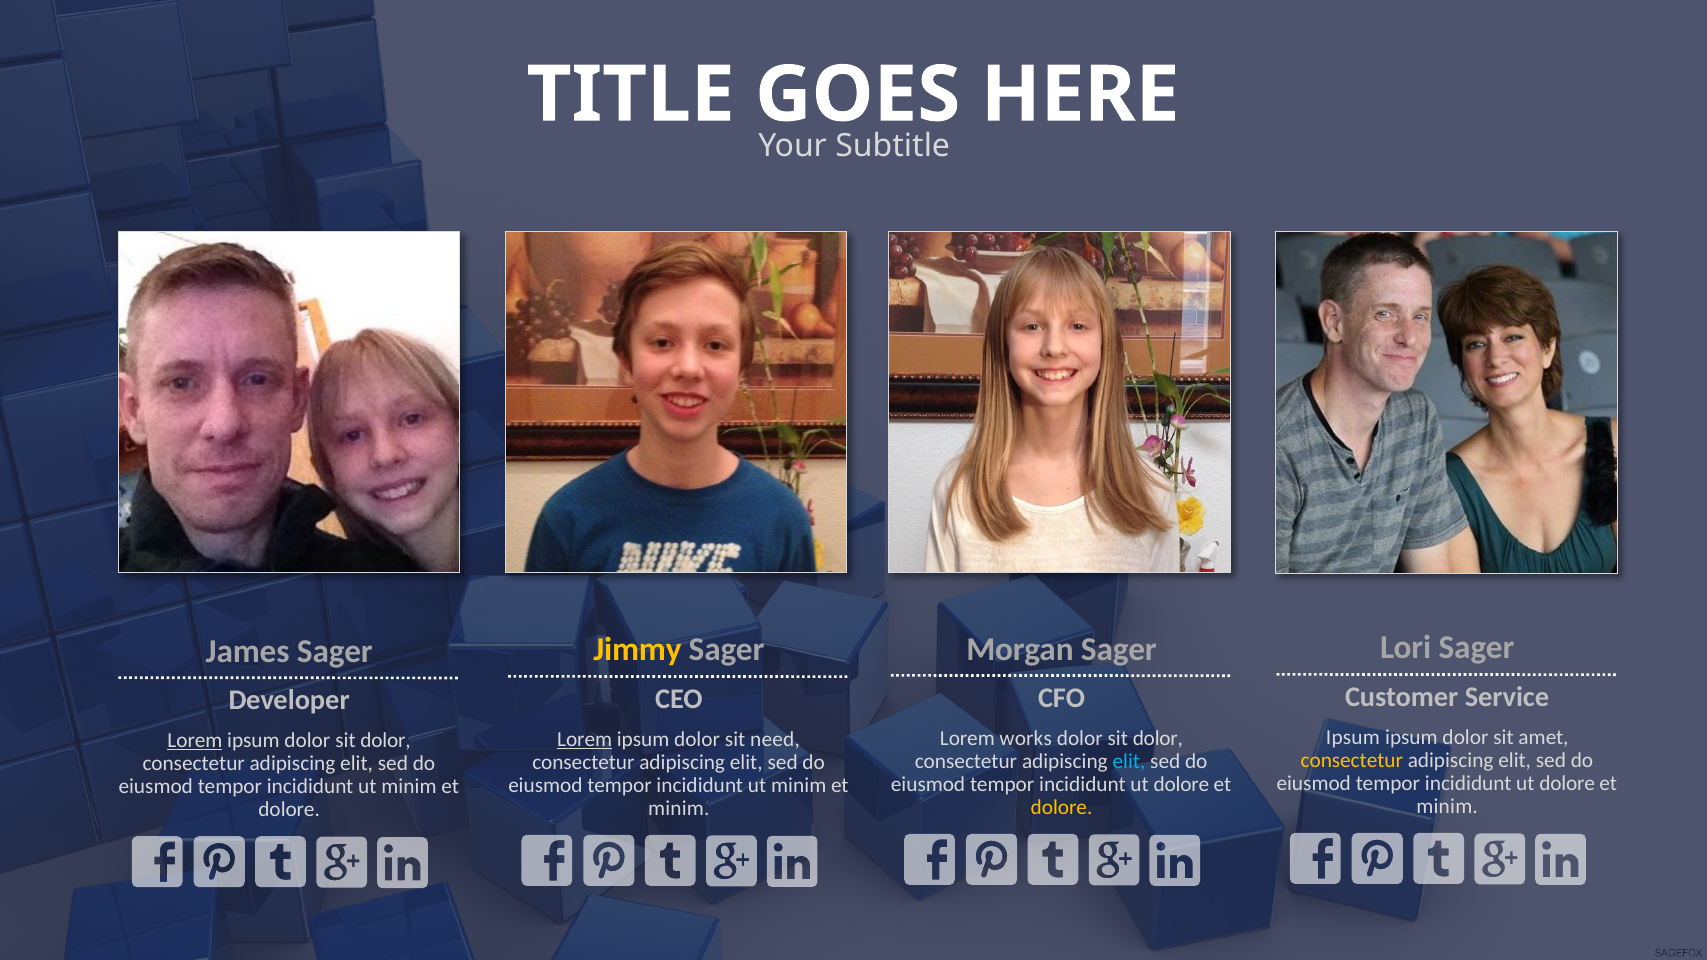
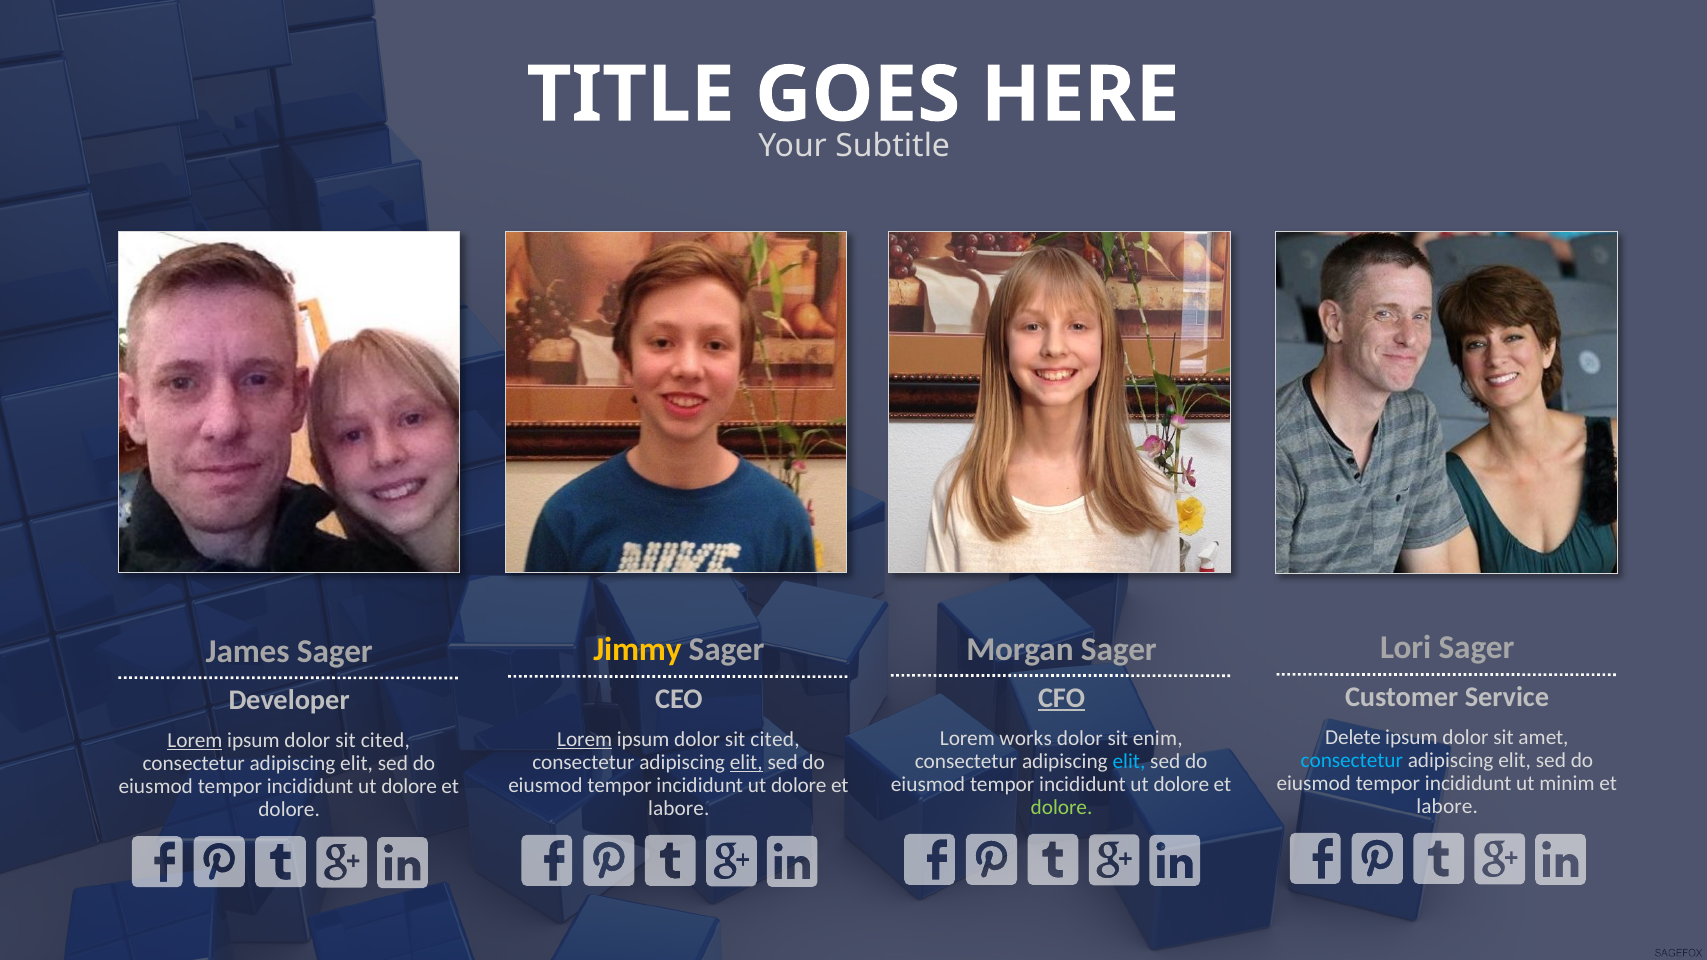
CFO underline: none -> present
Ipsum at (1353, 737): Ipsum -> Delete
dolor at (1158, 738): dolor -> enim
need at (775, 739): need -> cited
dolor at (386, 741): dolor -> cited
consectetur at (1352, 760) colour: yellow -> light blue
elit at (746, 762) underline: none -> present
dolore at (1567, 783): dolore -> minim
minim at (799, 785): minim -> dolore
minim at (409, 787): minim -> dolore
minim at (1447, 806): minim -> labore
dolore at (1062, 807) colour: yellow -> light green
minim at (679, 808): minim -> labore
